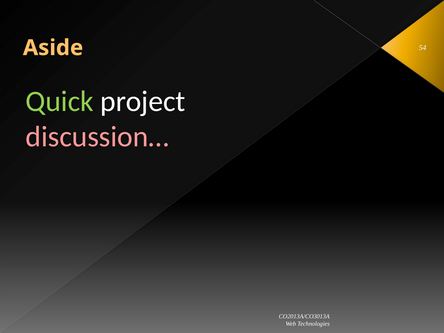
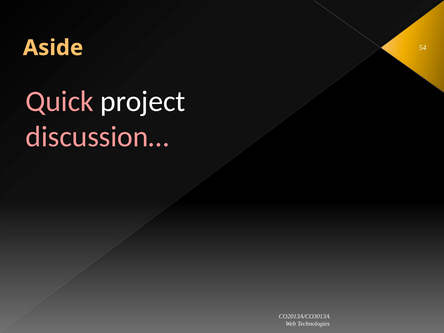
Quick colour: light green -> pink
